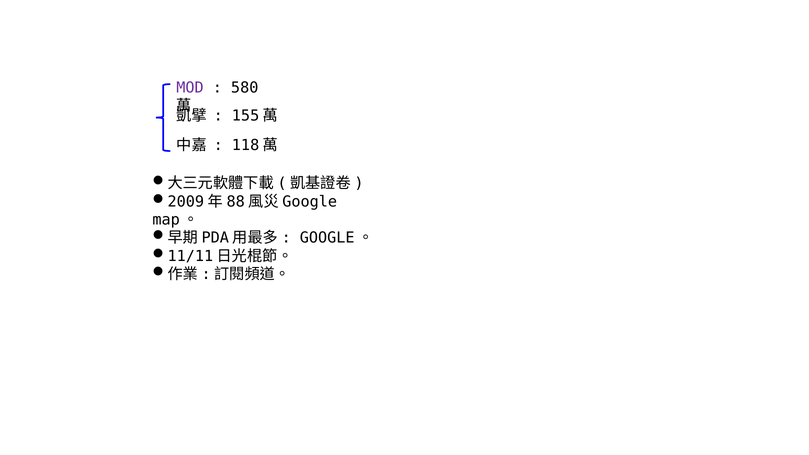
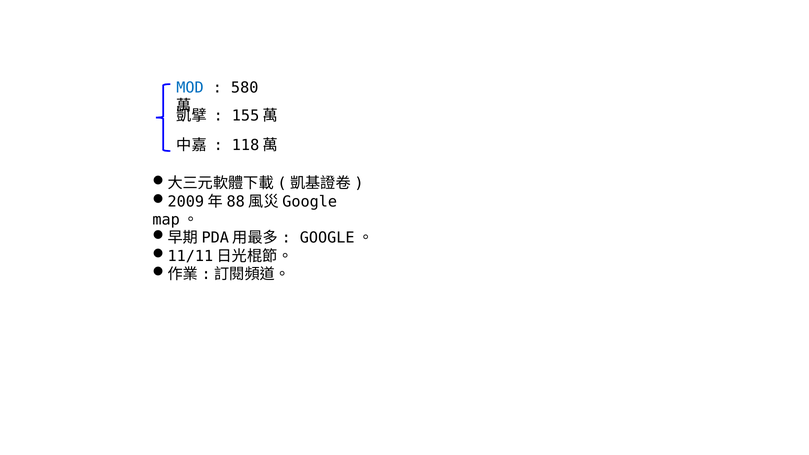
MOD colour: purple -> blue
